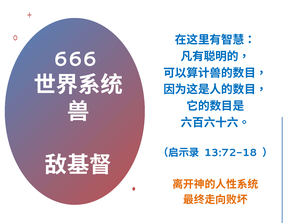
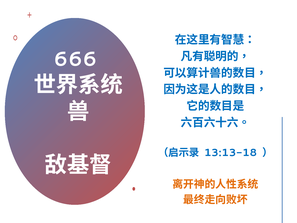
13:72-18: 13:72-18 -> 13:13-18
